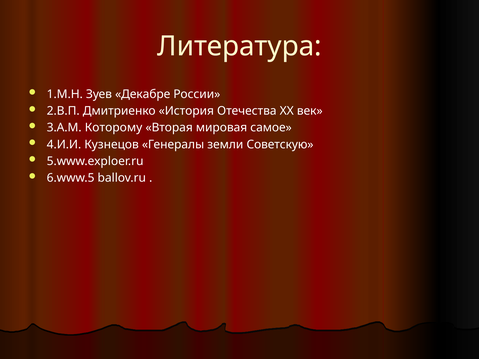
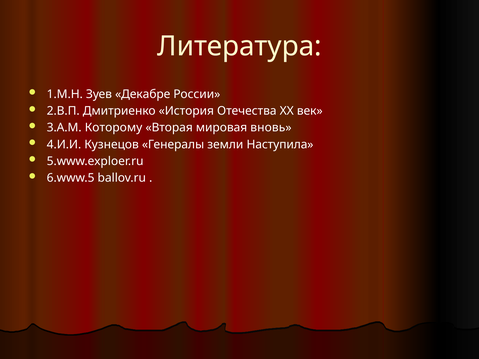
самое: самое -> вновь
Советскую: Советскую -> Наступила
